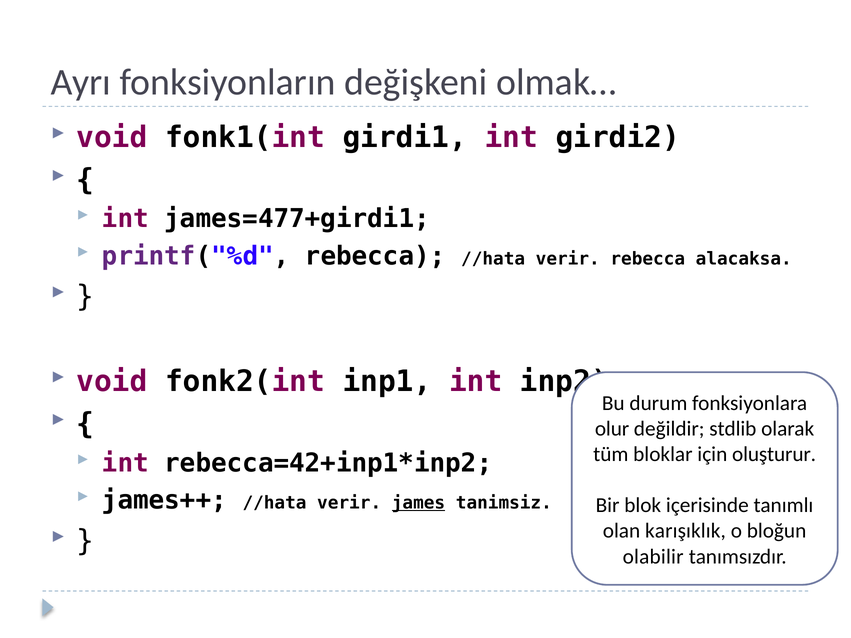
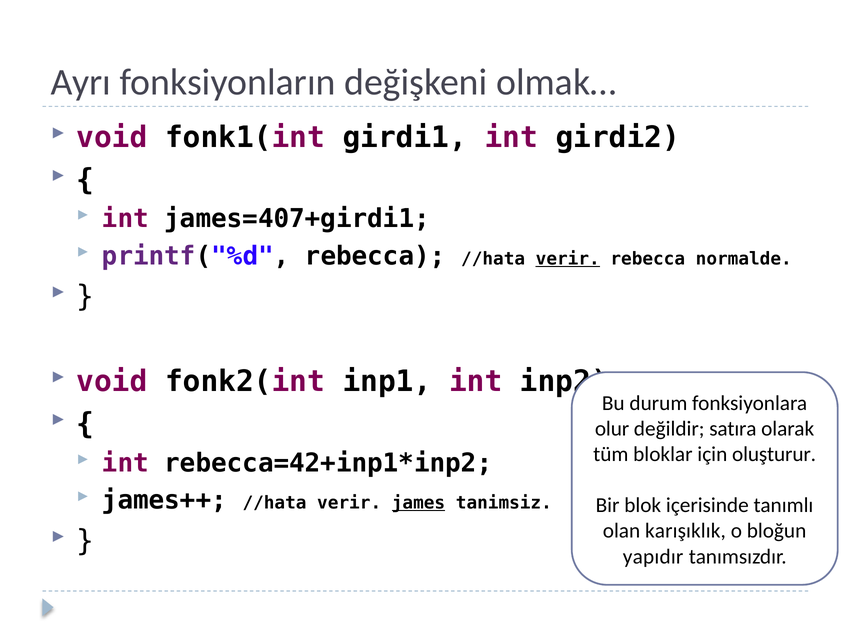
james=477+girdi1: james=477+girdi1 -> james=407+girdi1
verir at (568, 259) underline: none -> present
alacaksa: alacaksa -> normalde
stdlib: stdlib -> satıra
olabilir: olabilir -> yapıdır
